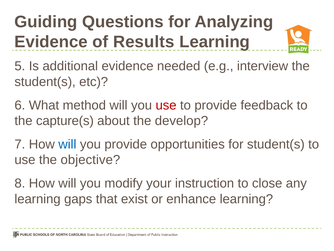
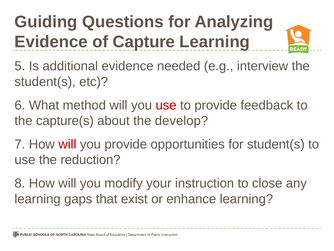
Results: Results -> Capture
will at (67, 144) colour: blue -> red
objective: objective -> reduction
